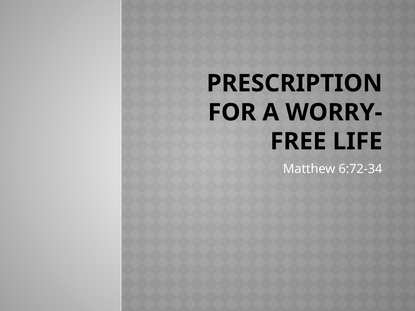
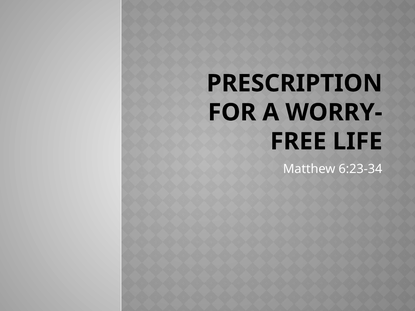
6:72-34: 6:72-34 -> 6:23-34
